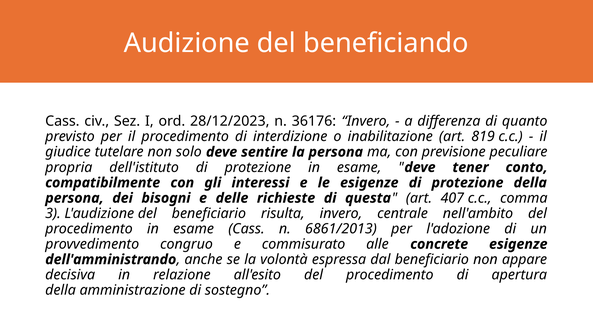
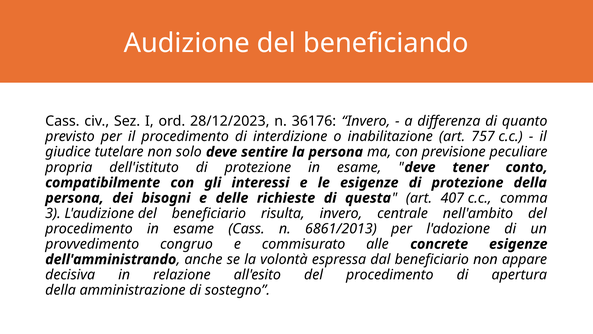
819: 819 -> 757
